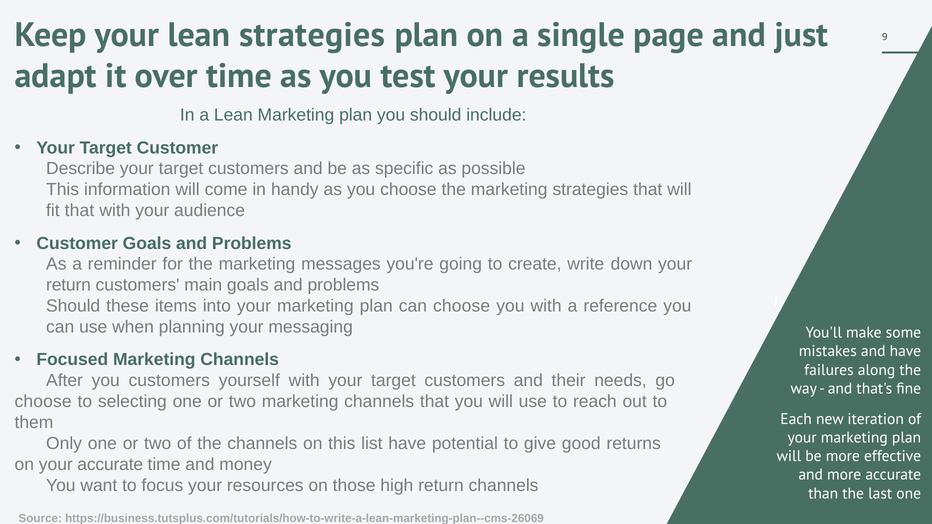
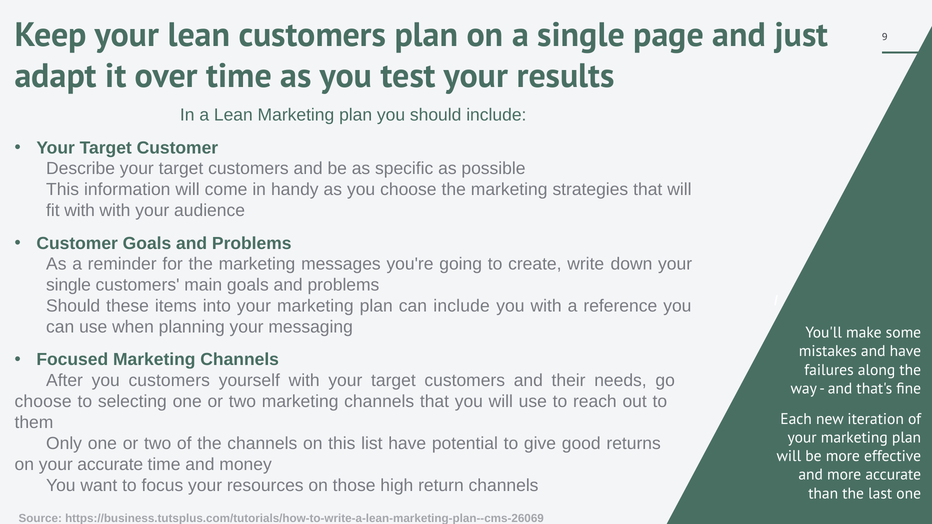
lean strategies: strategies -> customers
fit that: that -> with
return at (68, 285): return -> single
can choose: choose -> include
